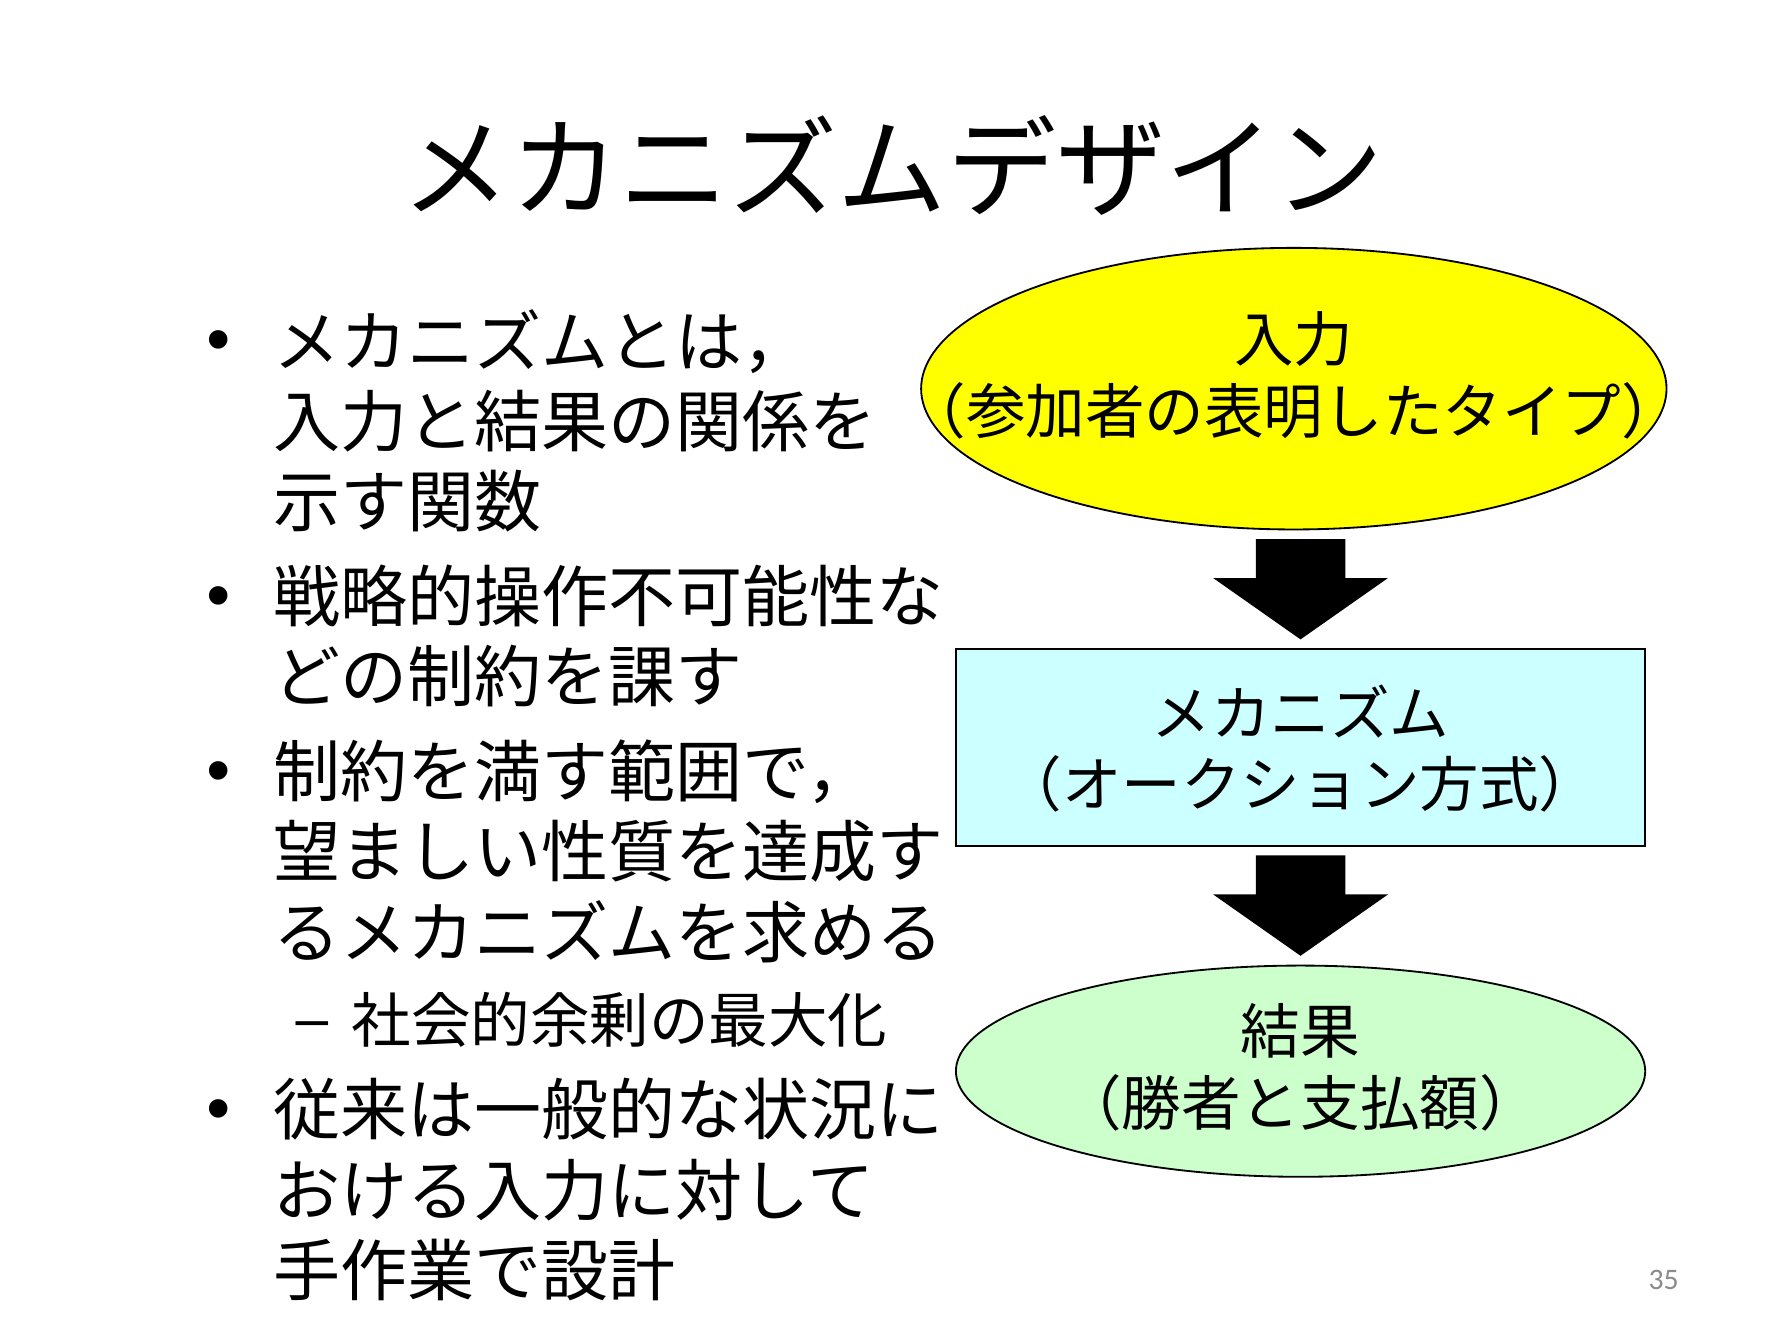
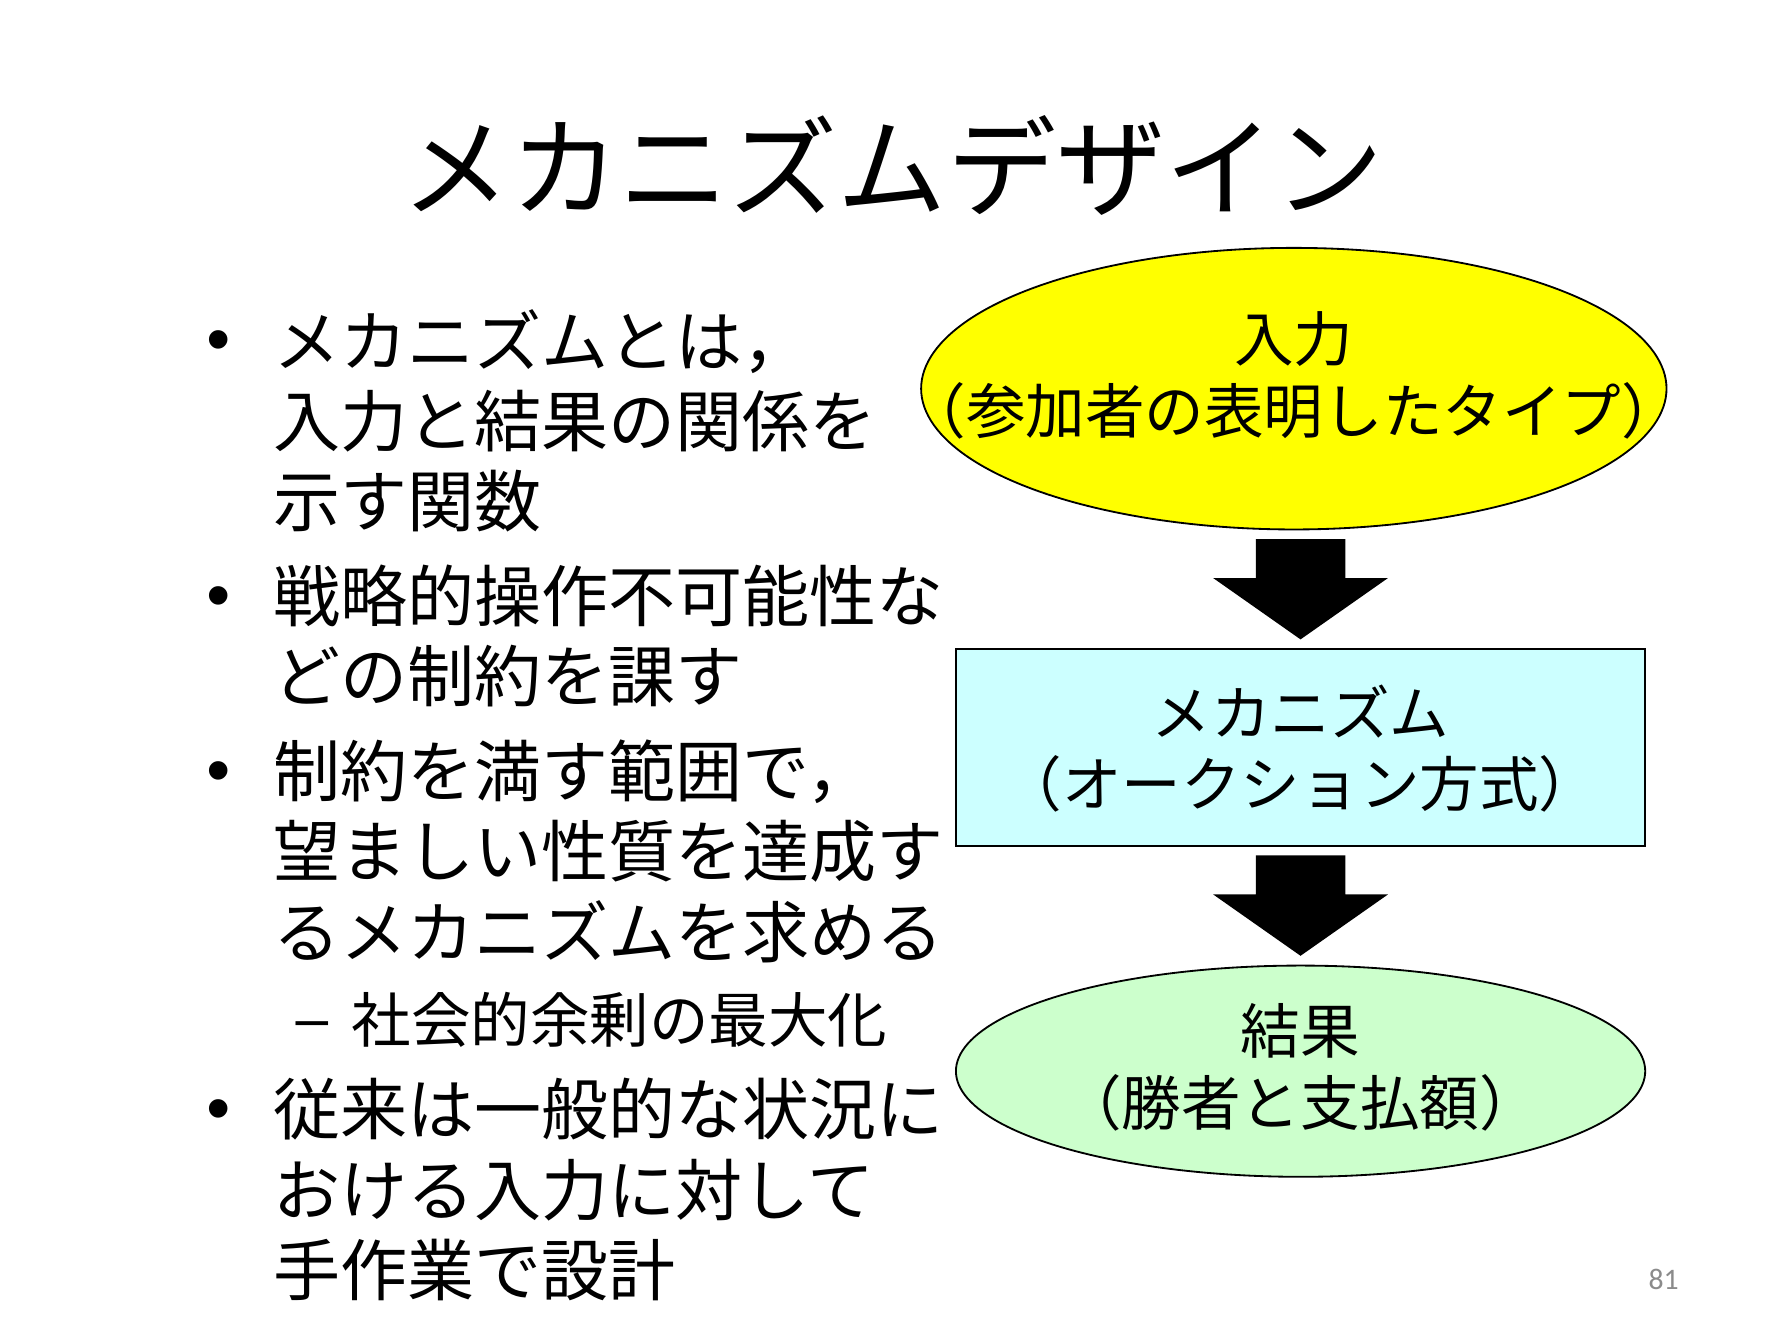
35: 35 -> 81
